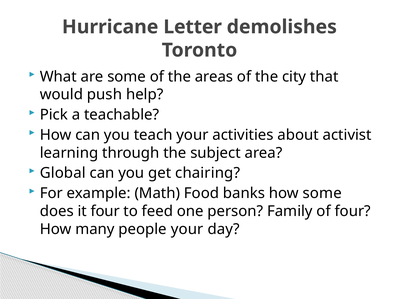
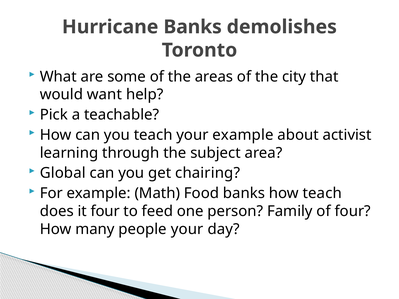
Hurricane Letter: Letter -> Banks
push: push -> want
your activities: activities -> example
how some: some -> teach
